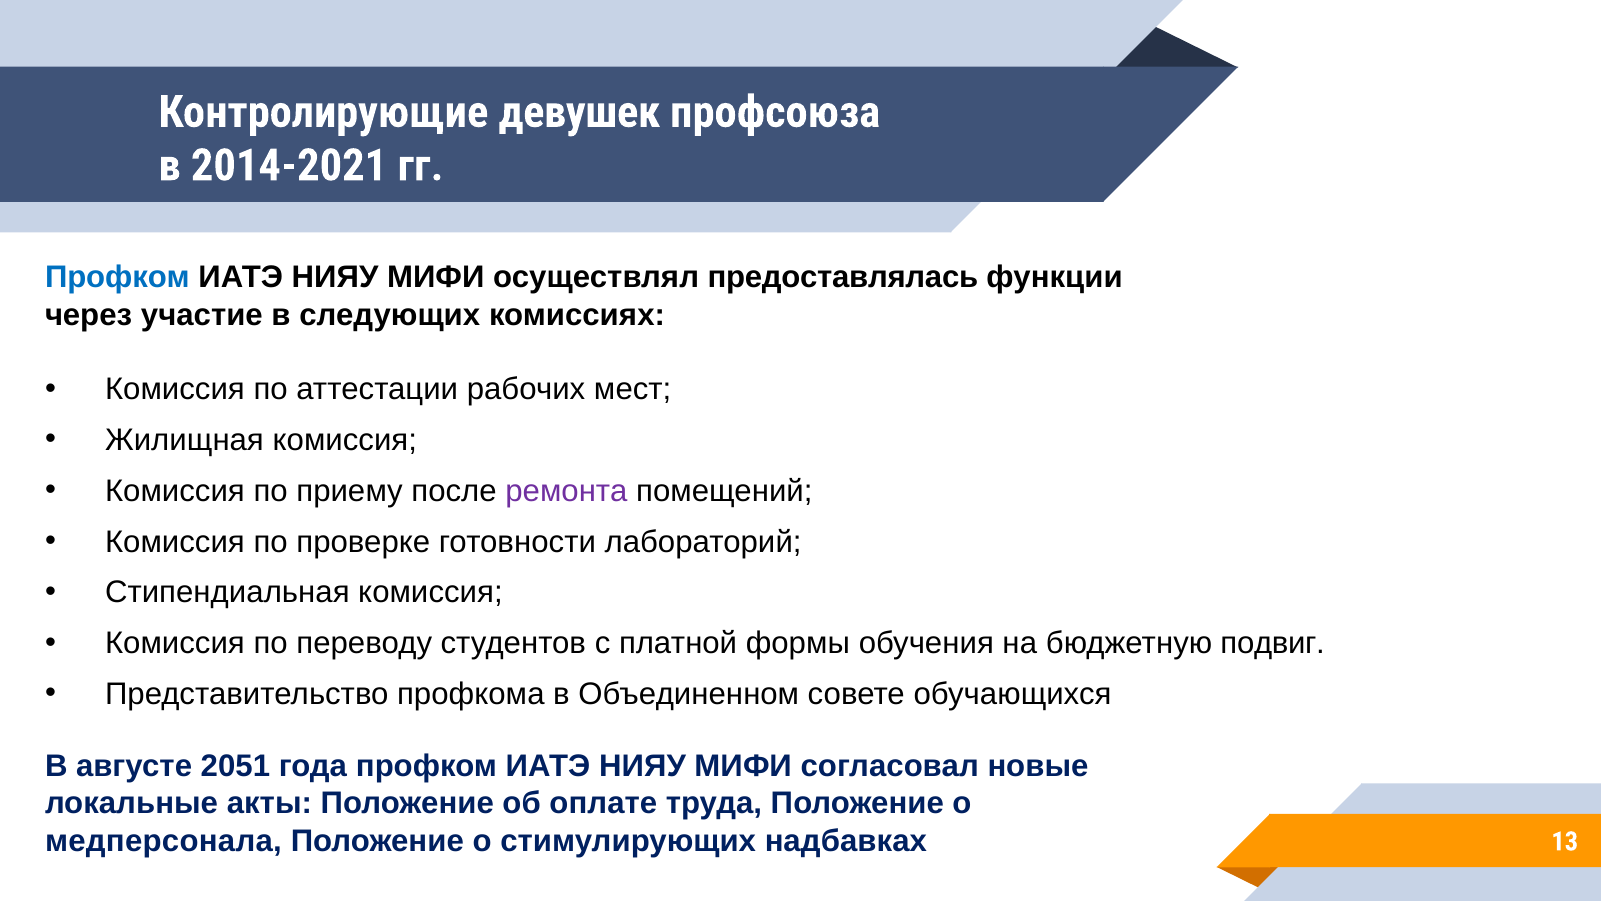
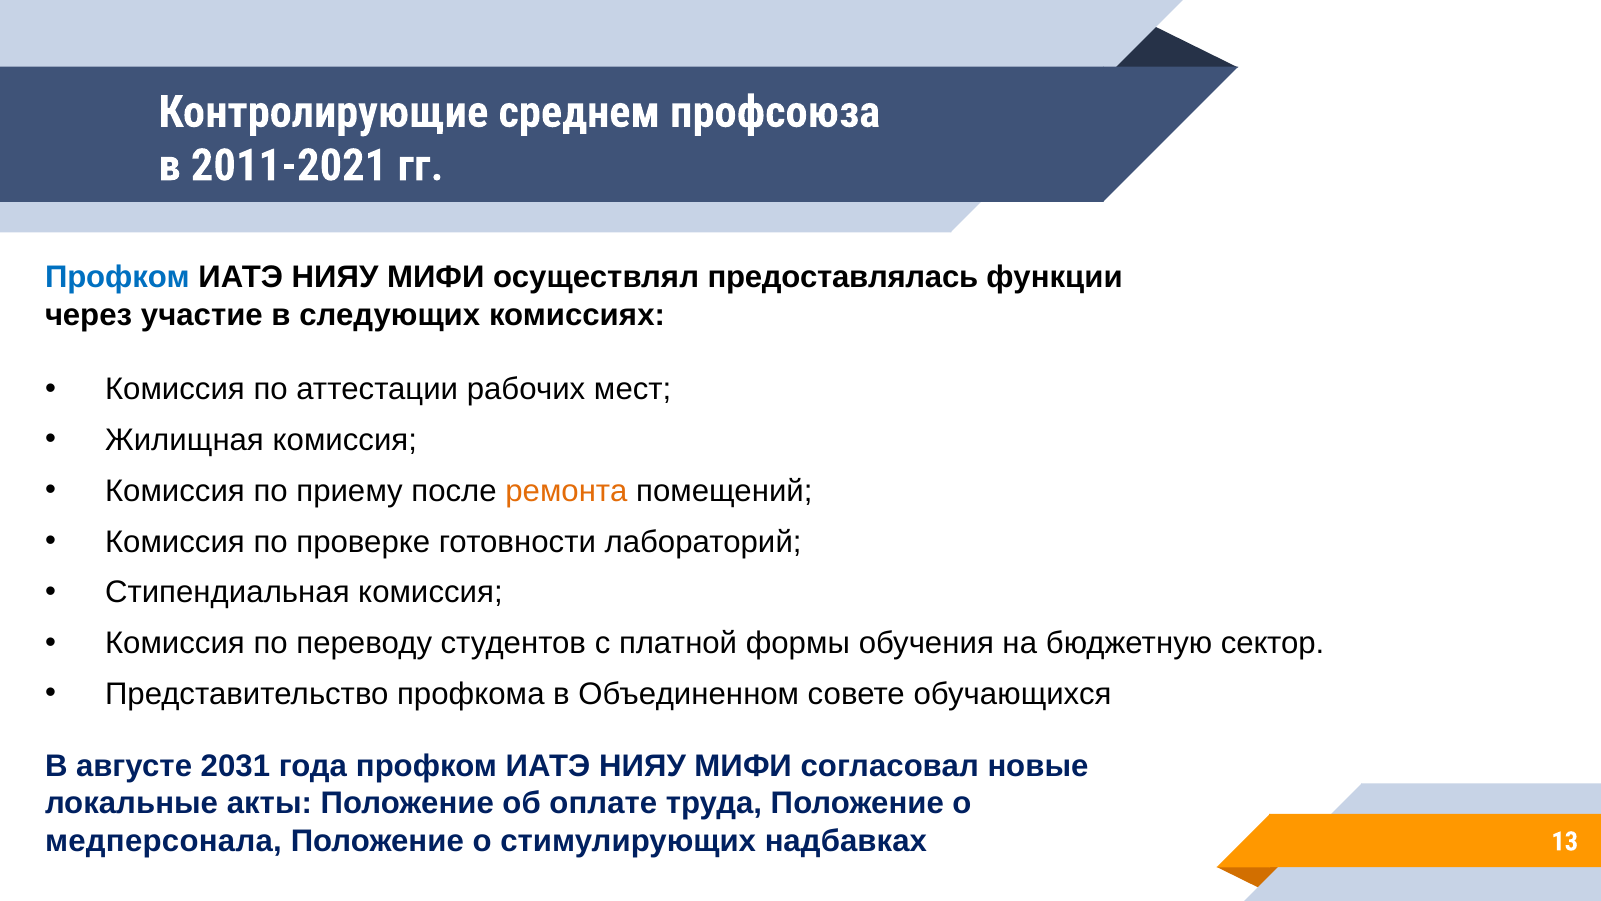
девушек: девушек -> среднем
2014-2021: 2014-2021 -> 2011-2021
ремонта colour: purple -> orange
подвиг: подвиг -> сектор
2051: 2051 -> 2031
